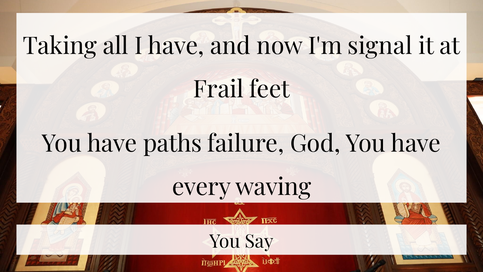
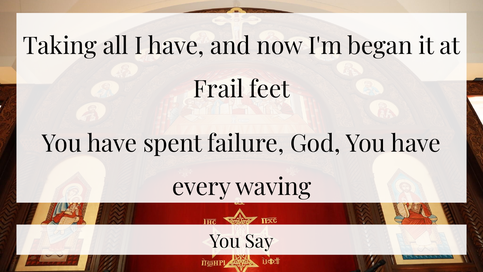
signal: signal -> began
paths: paths -> spent
